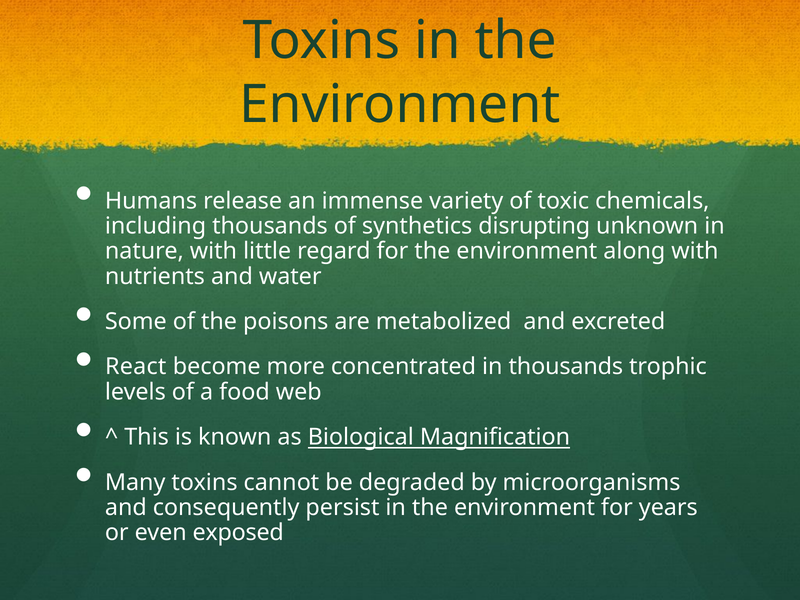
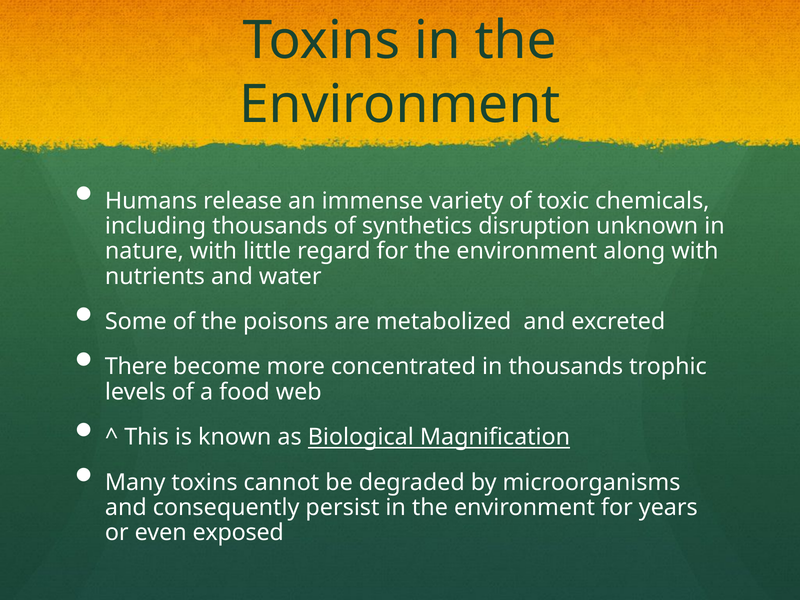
disrupting: disrupting -> disruption
React: React -> There
